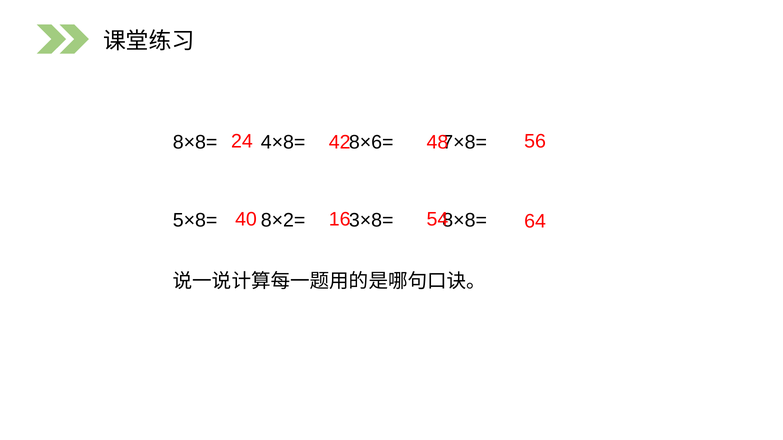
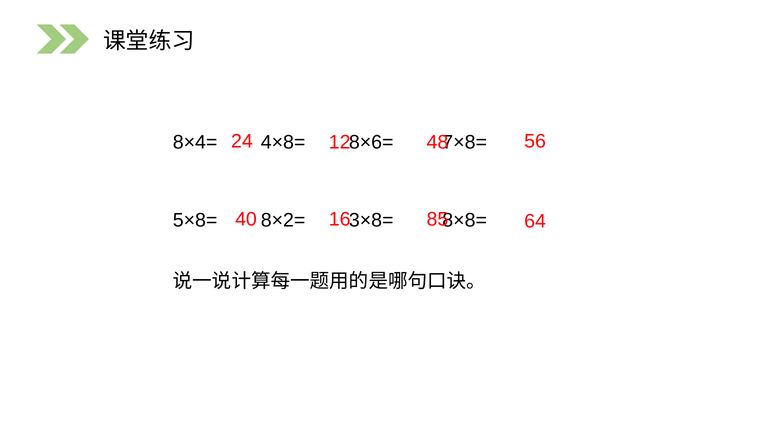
42: 42 -> 12
8×8= at (195, 143): 8×8= -> 8×4=
54: 54 -> 85
